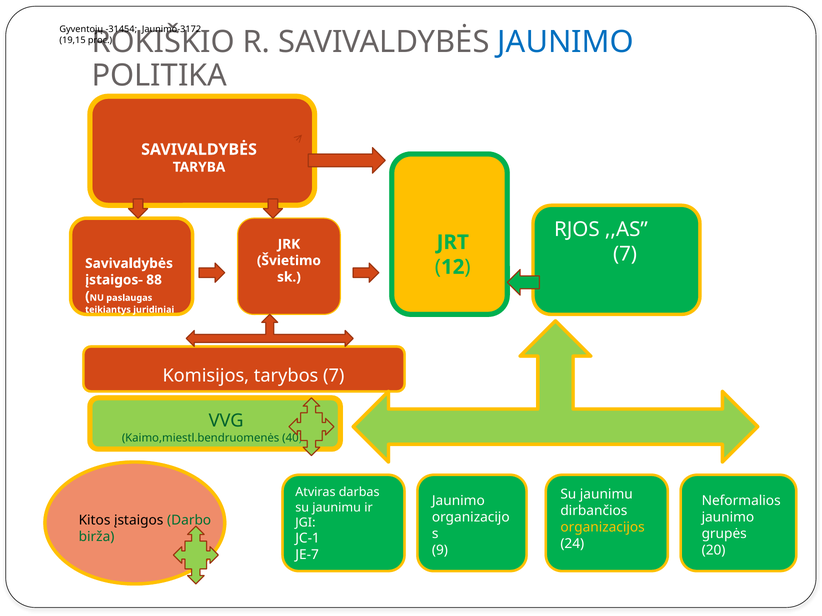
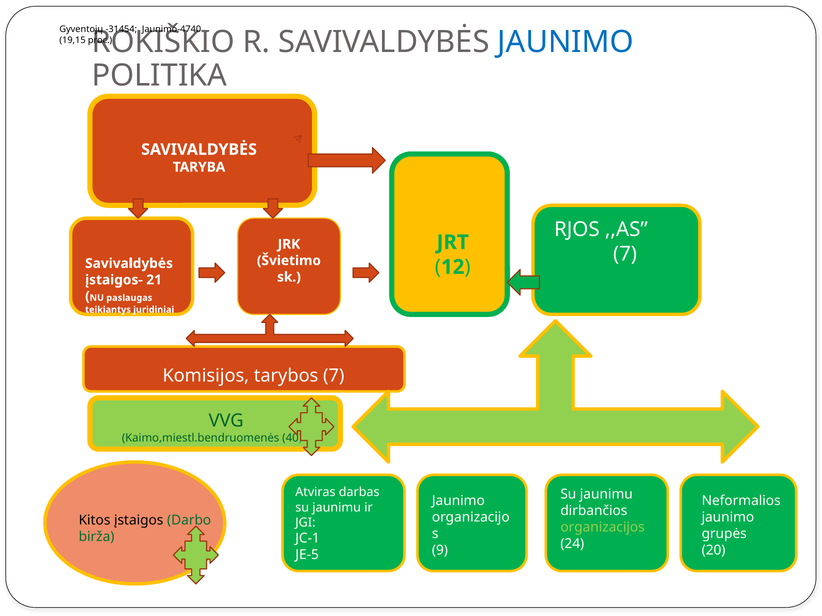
Jaunimo-3172: Jaunimo-3172 -> Jaunimo-4740
88: 88 -> 21
organizacijos colour: yellow -> light green
JE-7: JE-7 -> JE-5
